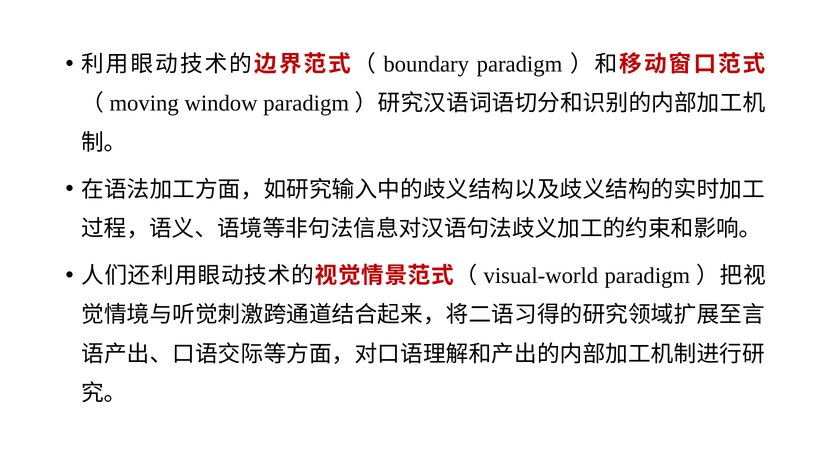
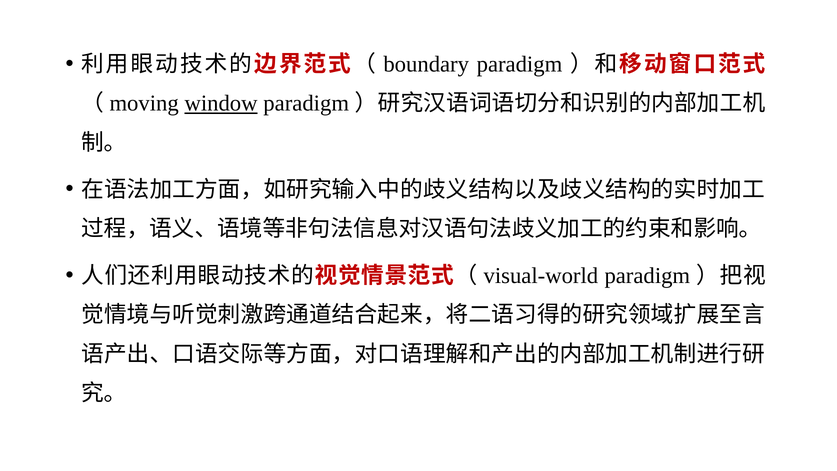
window underline: none -> present
